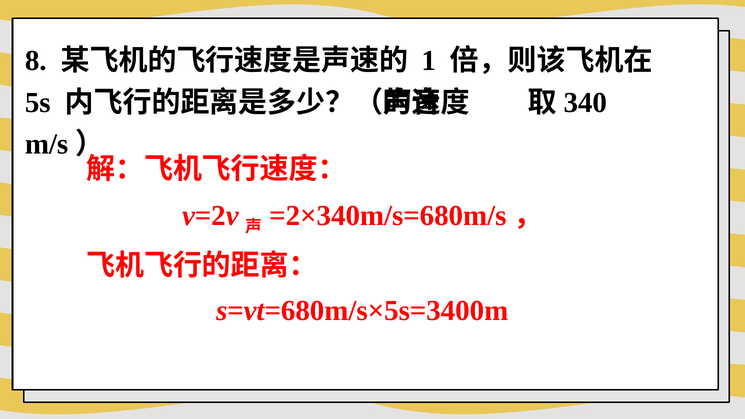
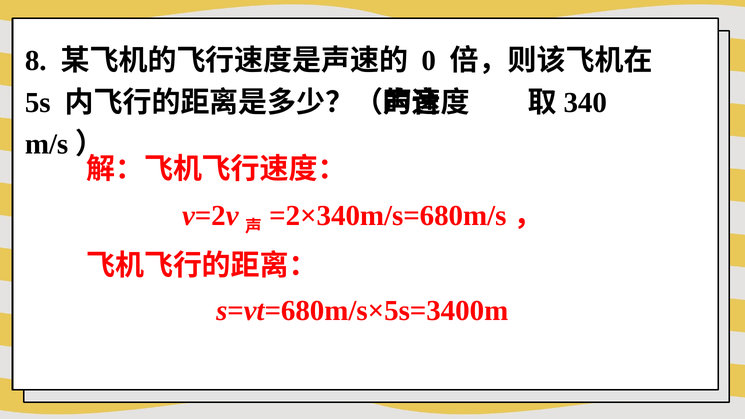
1: 1 -> 0
